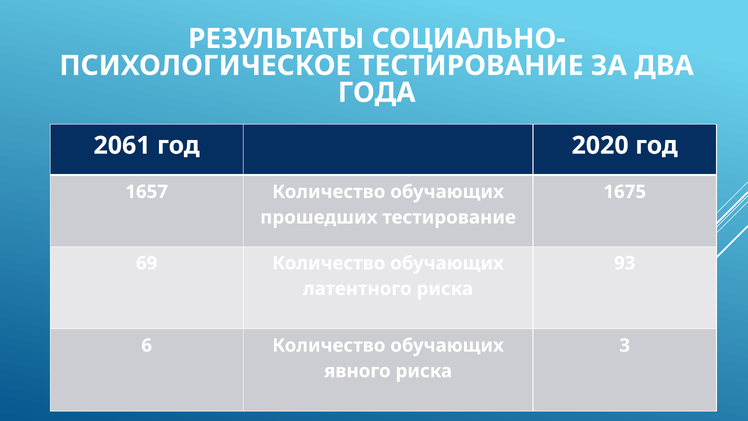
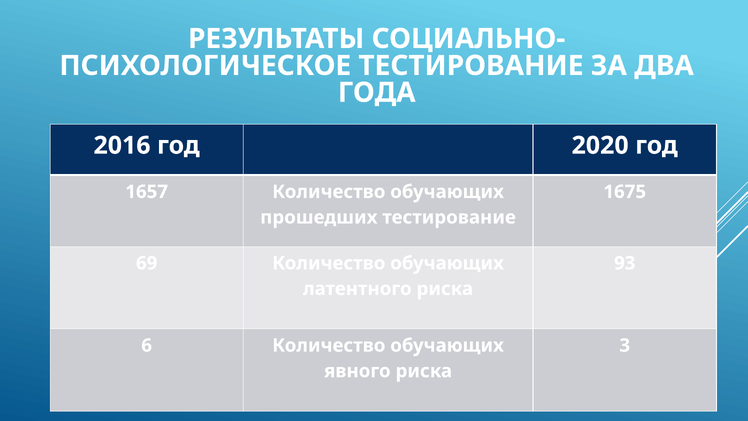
2061: 2061 -> 2016
